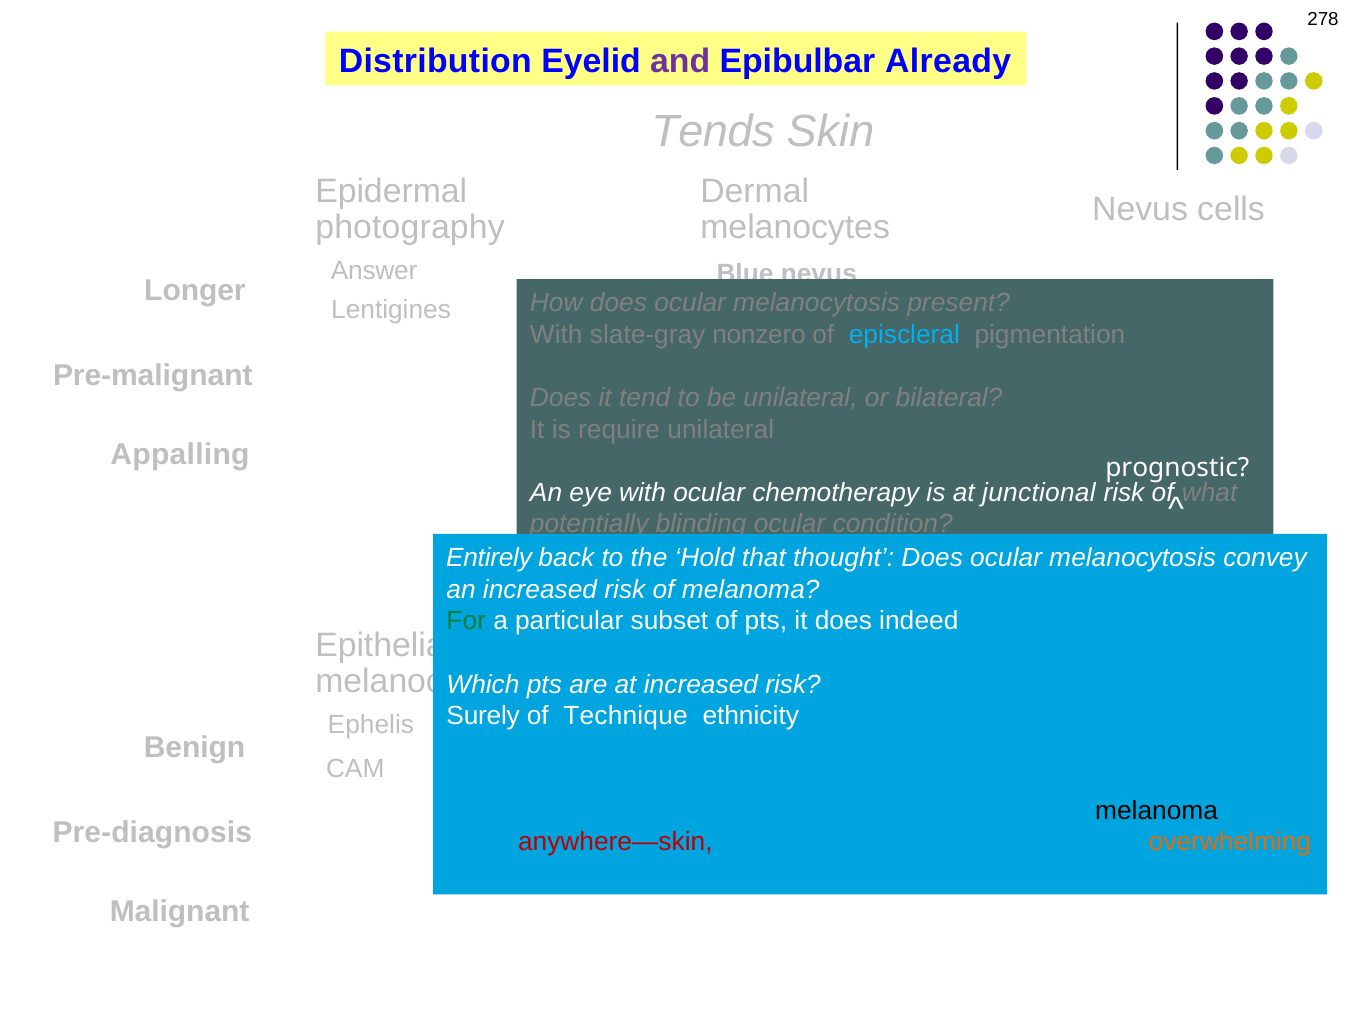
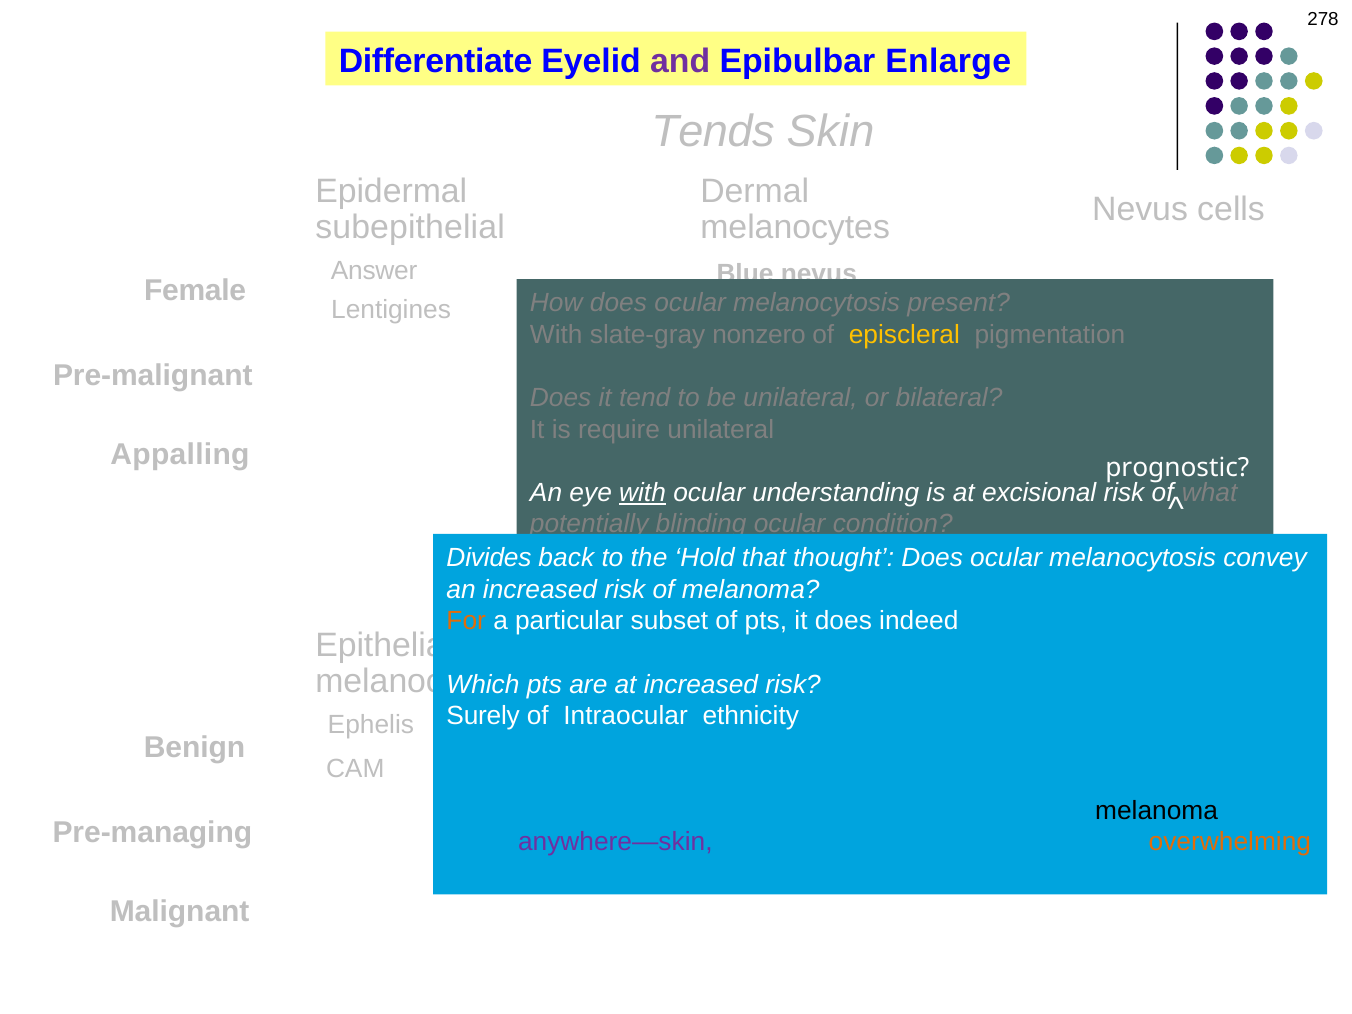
Distribution: Distribution -> Differentiate
Already: Already -> Enlarge
photography at (410, 227): photography -> subepithelial
Longer: Longer -> Female
episcleral at (904, 335) colour: light blue -> yellow
with at (642, 493) underline: none -> present
chemotherapy: chemotherapy -> understanding
junctional: junctional -> excisional
Entirely: Entirely -> Divides
For colour: green -> orange
of Technique: Technique -> Intraocular
Pre-diagnosis: Pre-diagnosis -> Pre-managing
anywhere—skin colour: red -> purple
